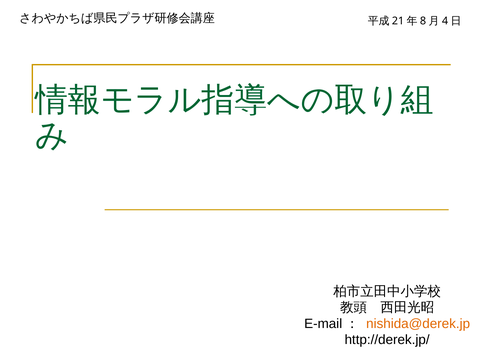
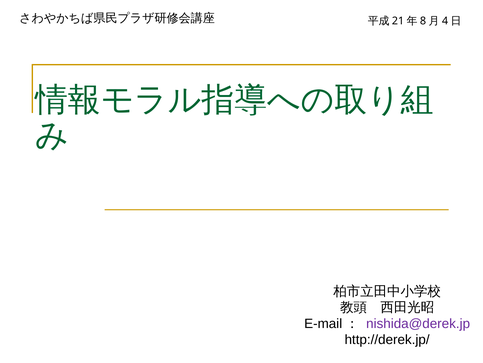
nishida@derek.jp colour: orange -> purple
